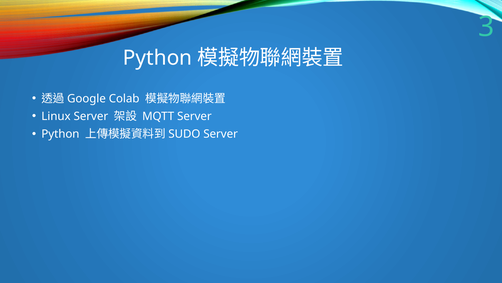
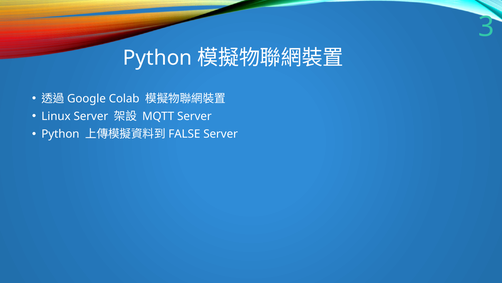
SUDO: SUDO -> FALSE
